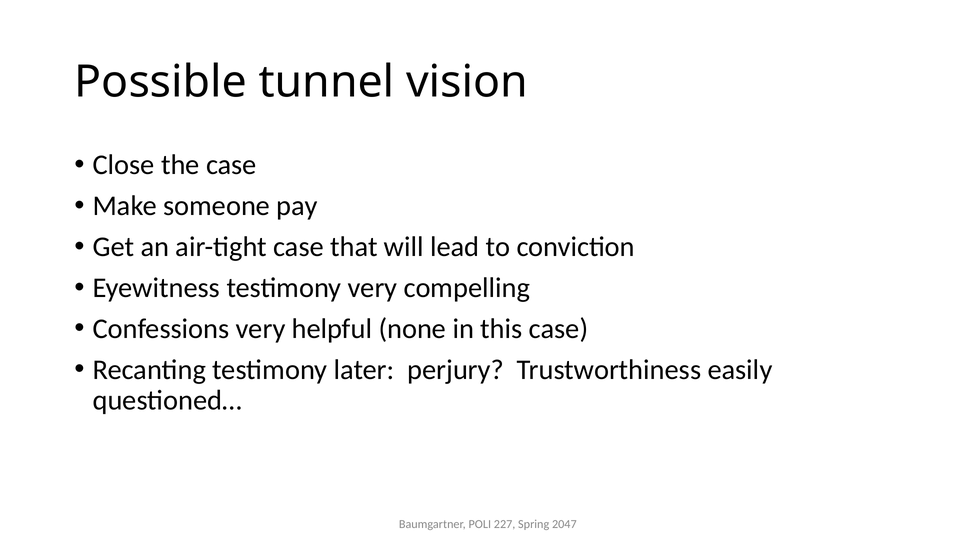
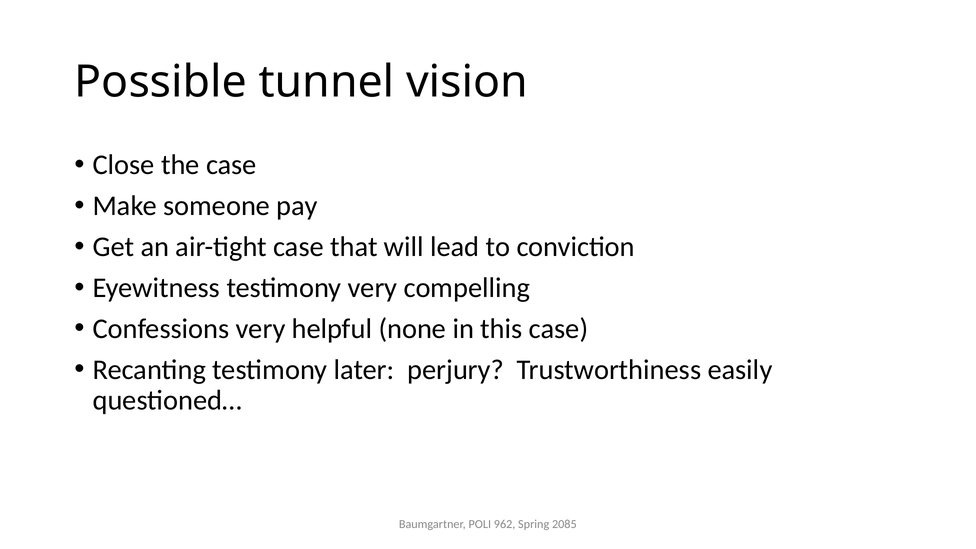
227: 227 -> 962
2047: 2047 -> 2085
